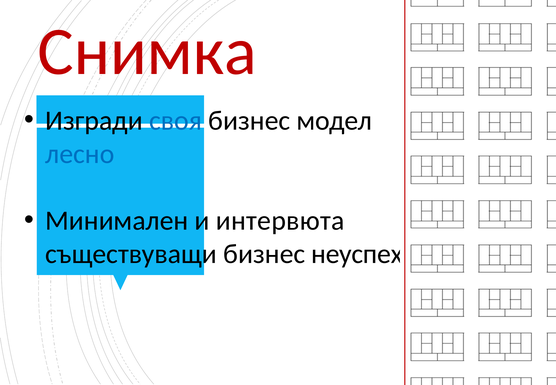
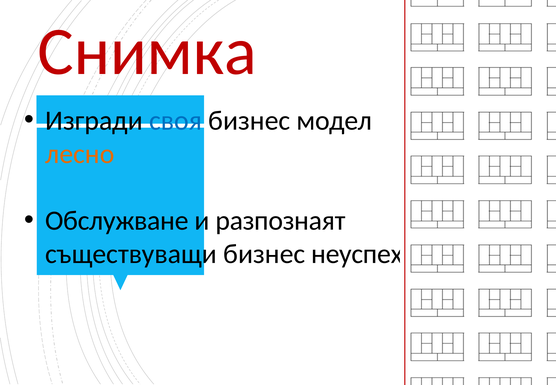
лесно colour: blue -> orange
Минимален: Минимален -> Обслужване
интервюта: интервюта -> разпознаят
